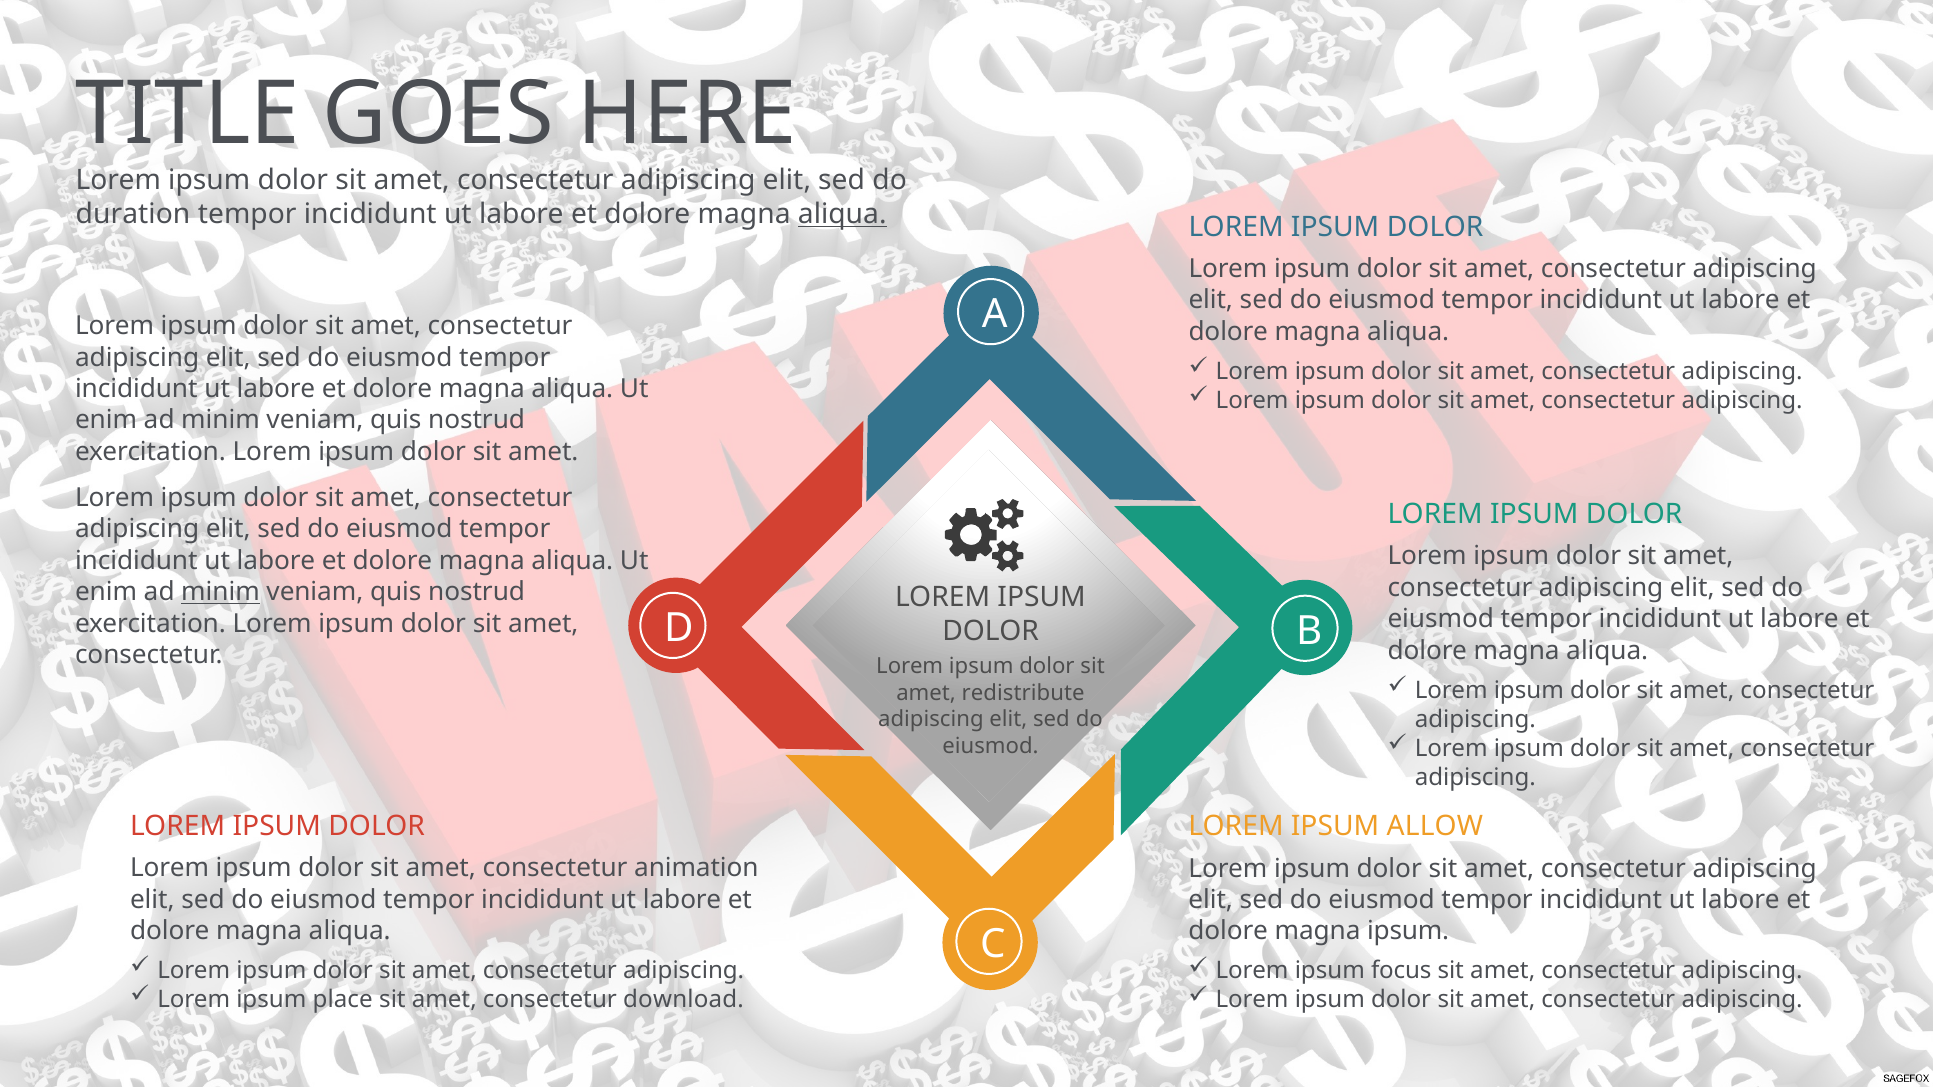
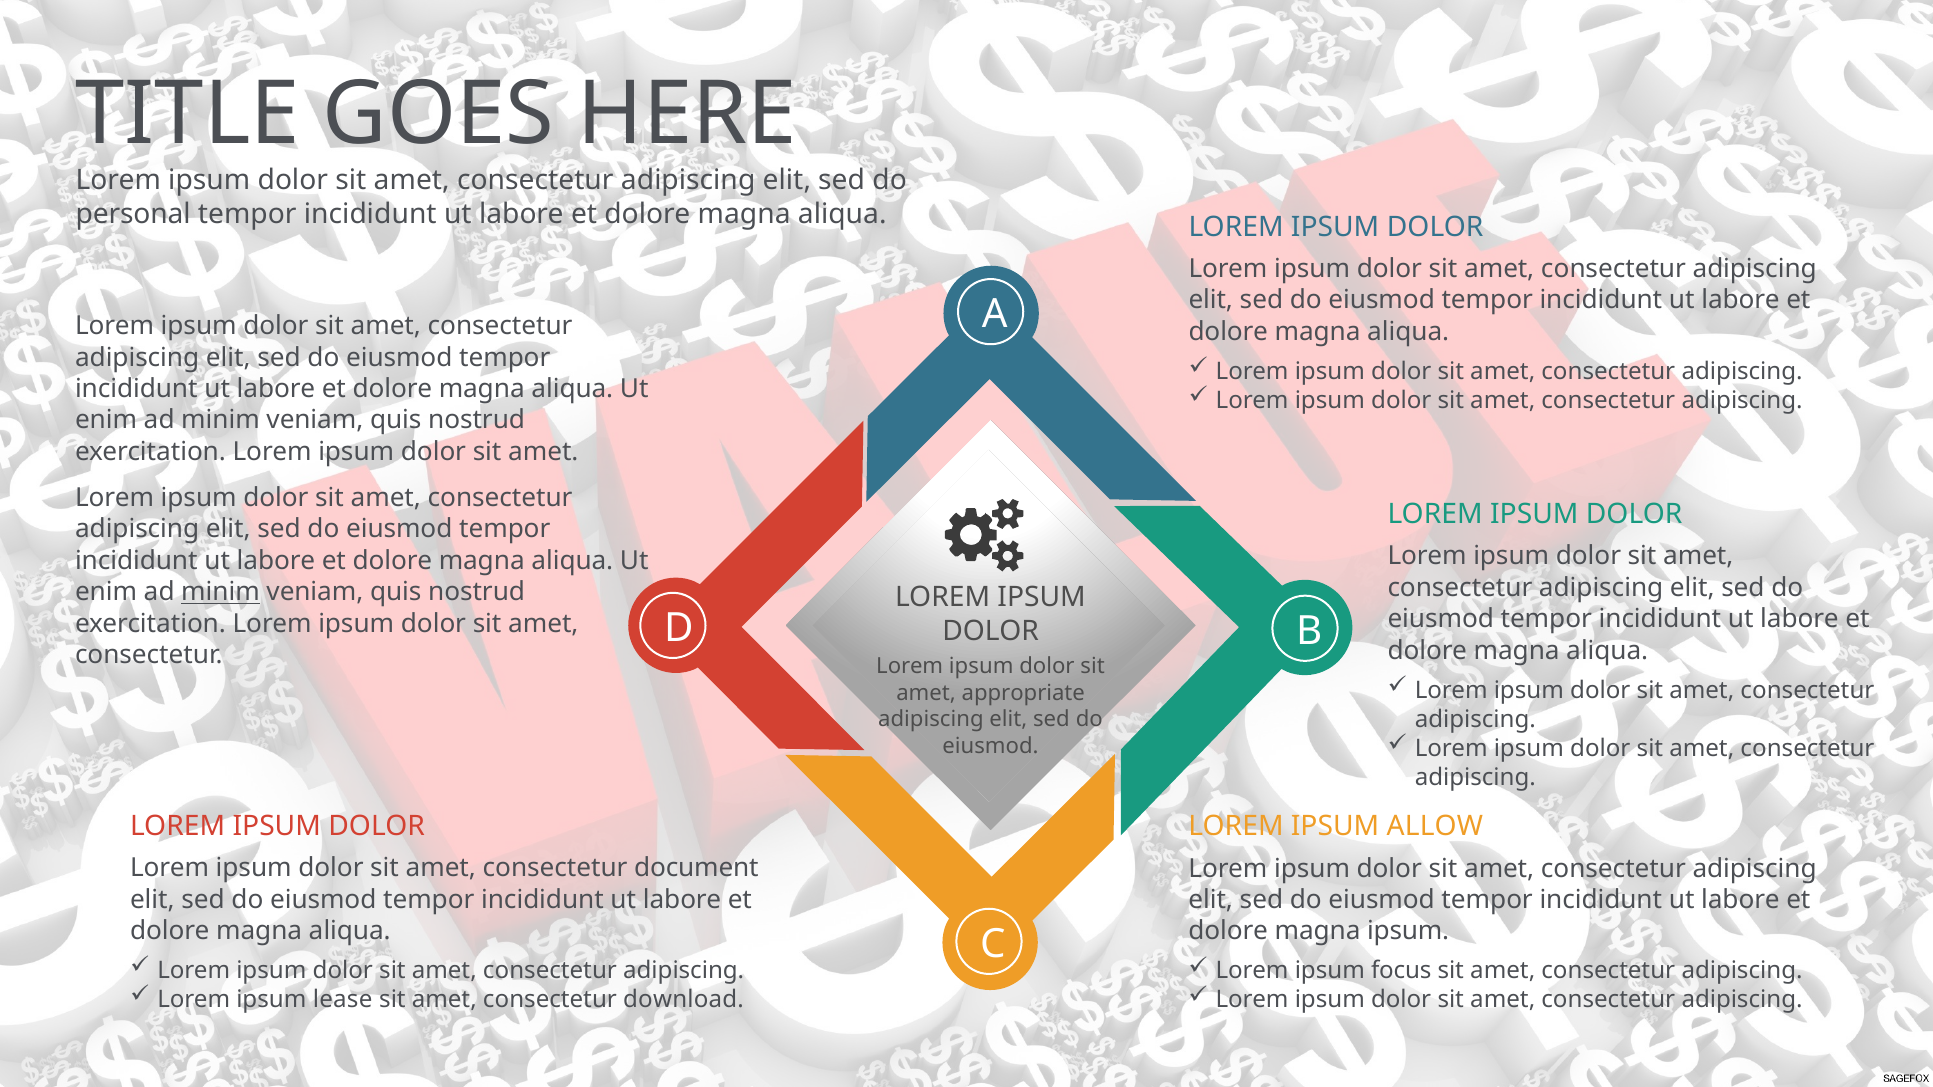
duration: duration -> personal
aliqua at (842, 214) underline: present -> none
redistribute: redistribute -> appropriate
animation: animation -> document
place: place -> lease
